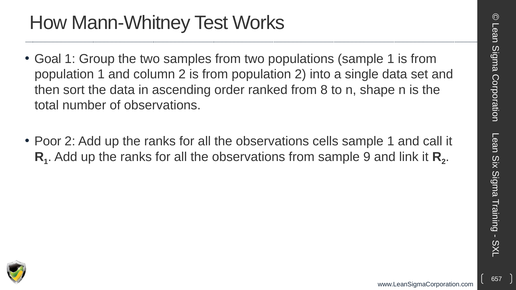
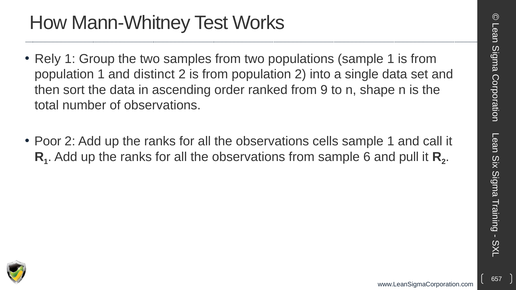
Goal: Goal -> Rely
column: column -> distinct
8: 8 -> 9
9: 9 -> 6
link: link -> pull
